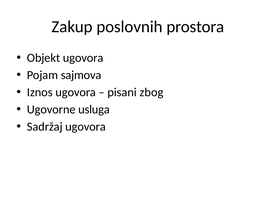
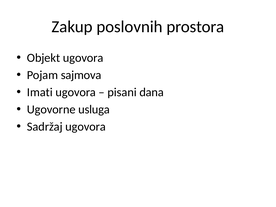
Iznos: Iznos -> Imati
zbog: zbog -> dana
